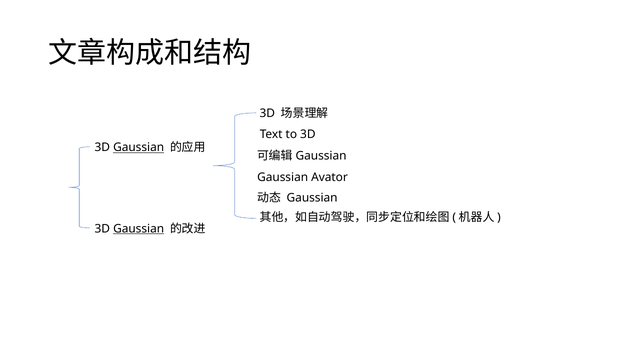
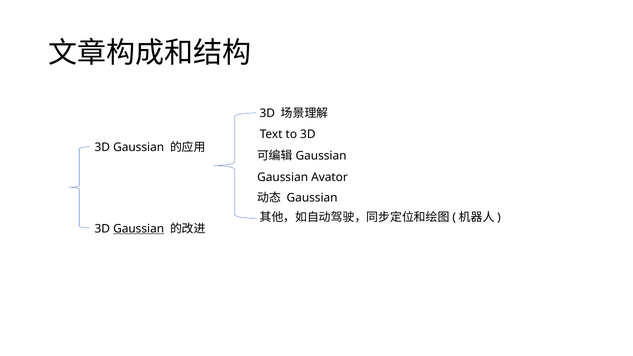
Gaussian at (139, 148) underline: present -> none
